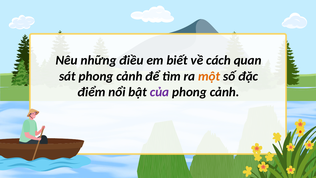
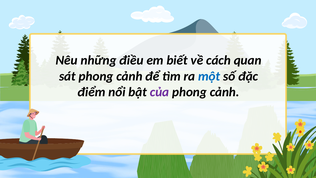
một colour: orange -> blue
